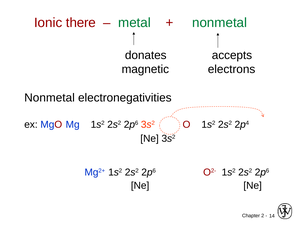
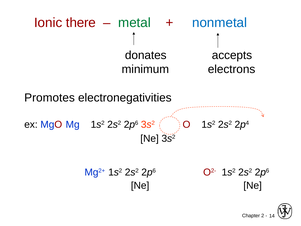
nonmetal at (220, 23) colour: green -> blue
magnetic: magnetic -> minimum
Nonmetal at (50, 98): Nonmetal -> Promotes
